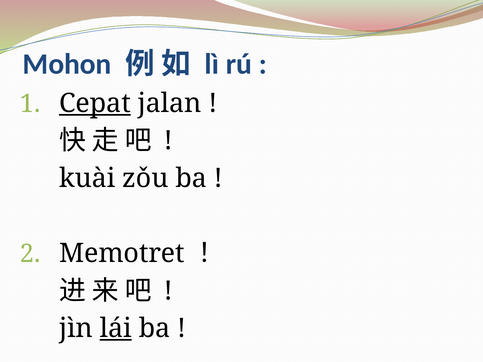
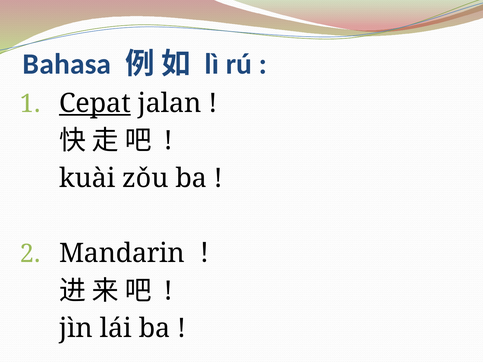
Mohon: Mohon -> Bahasa
Memotret: Memotret -> Mandarin
lái underline: present -> none
